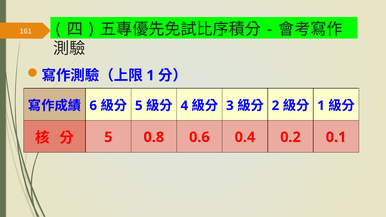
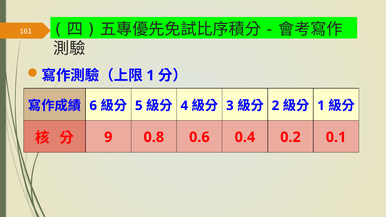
5 at (108, 137): 5 -> 9
